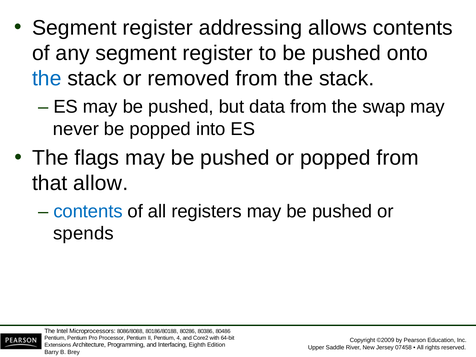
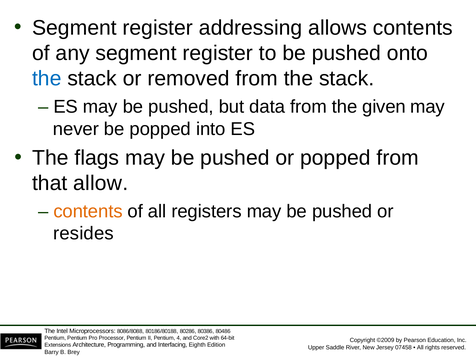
swap: swap -> given
contents at (88, 211) colour: blue -> orange
spends: spends -> resides
